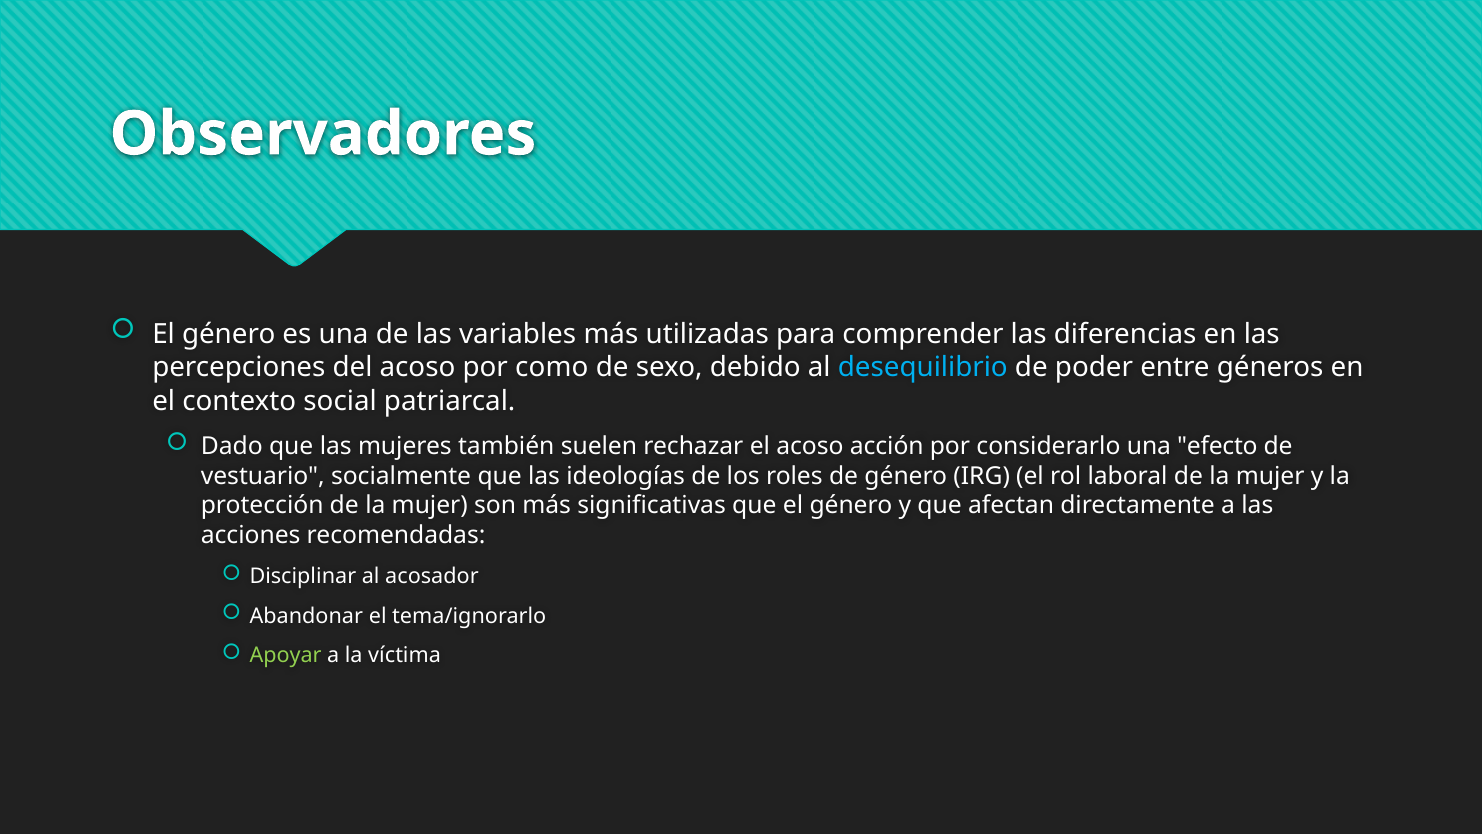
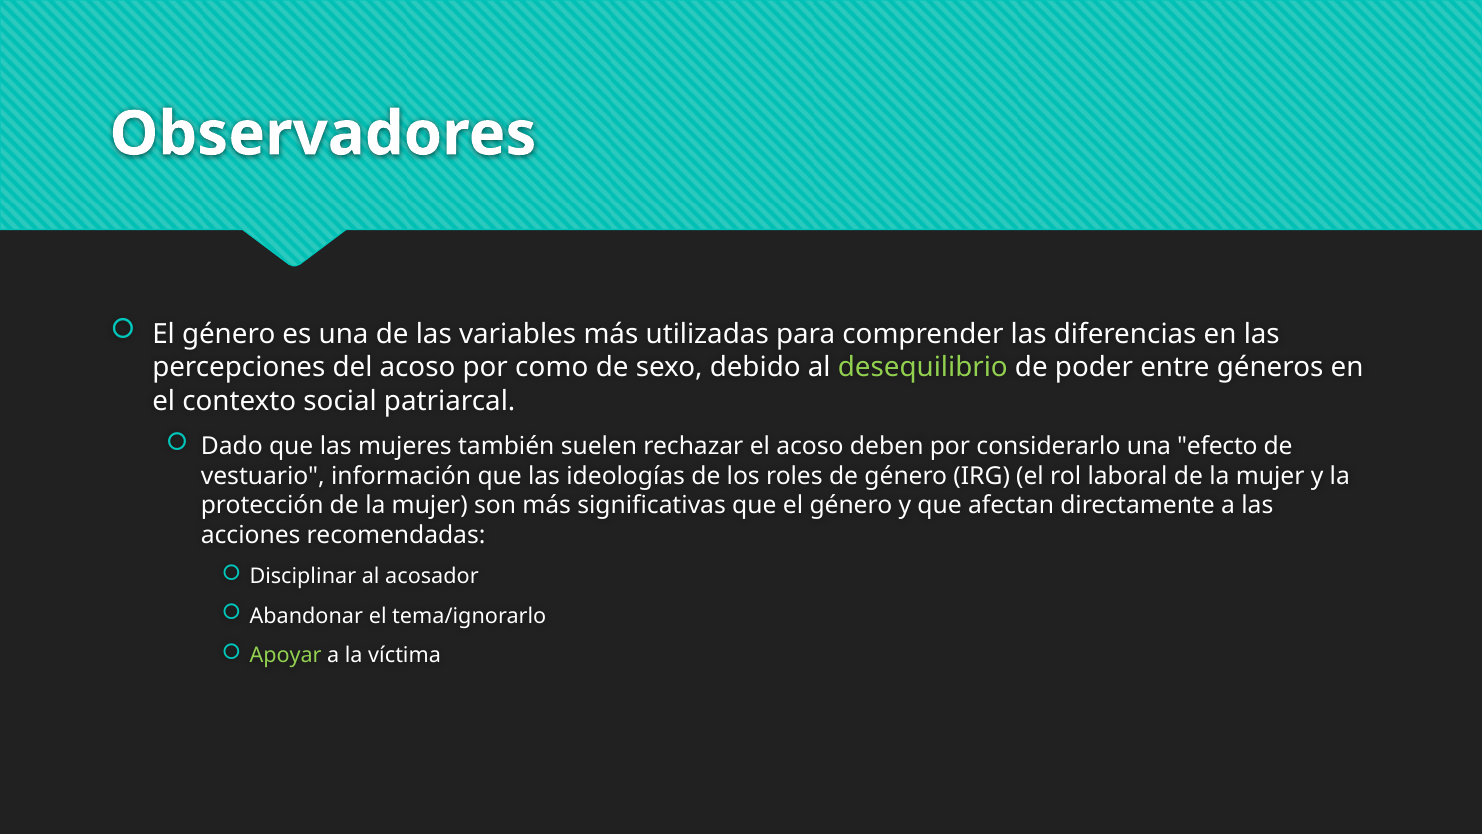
desequilibrio colour: light blue -> light green
acción: acción -> deben
socialmente: socialmente -> información
